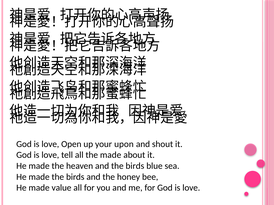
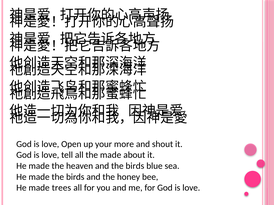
upon: upon -> more
value: value -> trees
